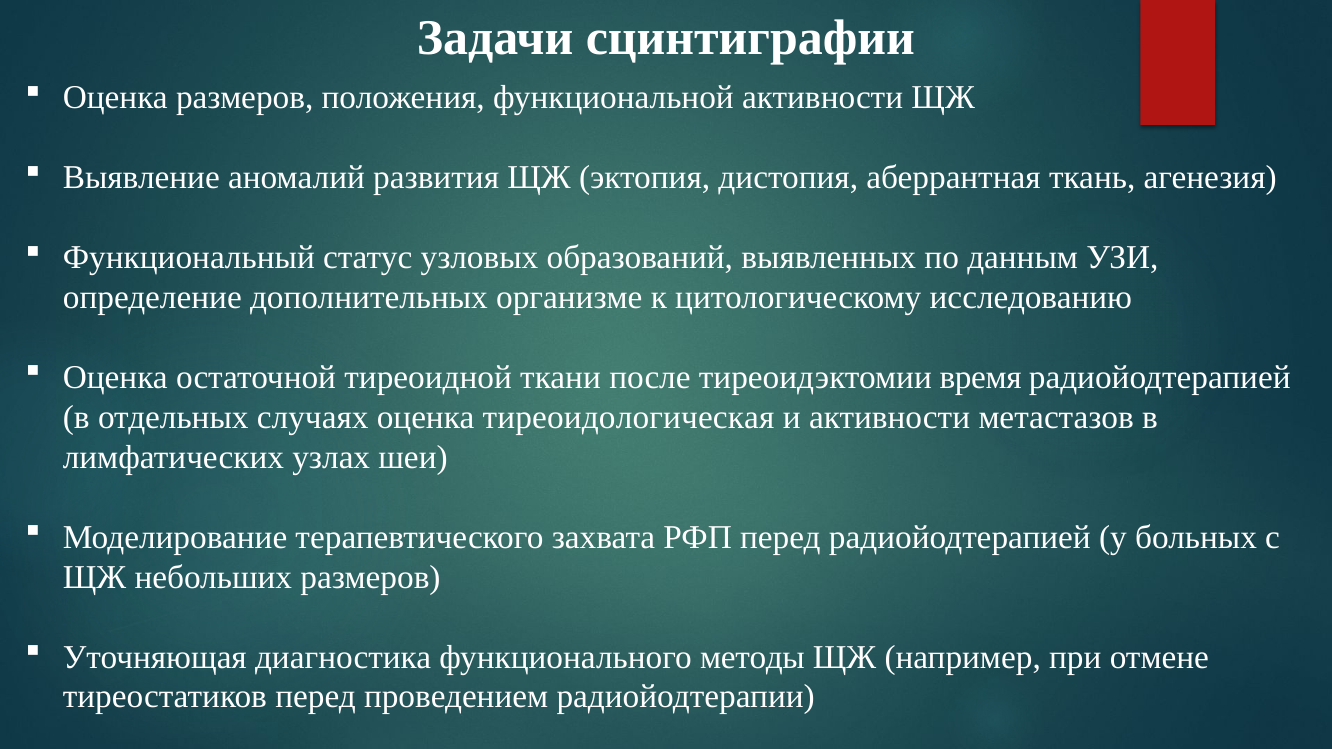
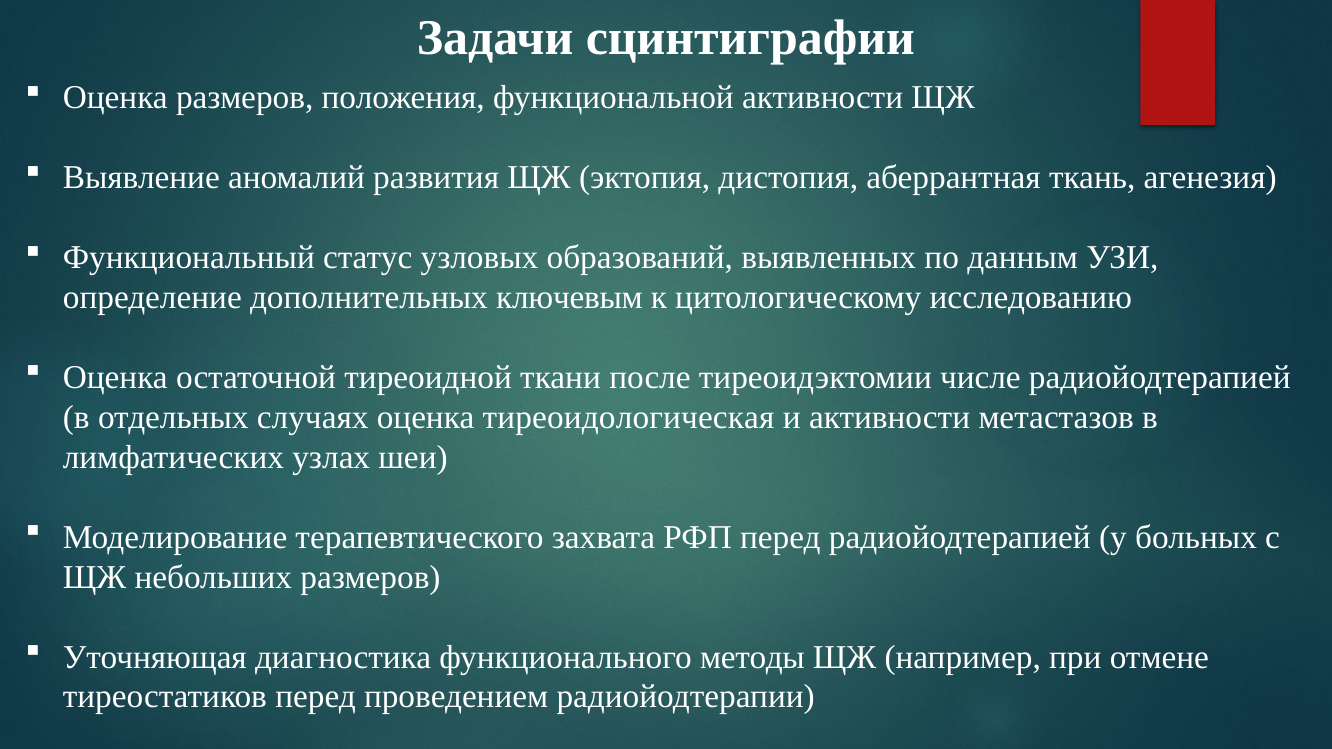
организме: организме -> ключевым
время: время -> числе
